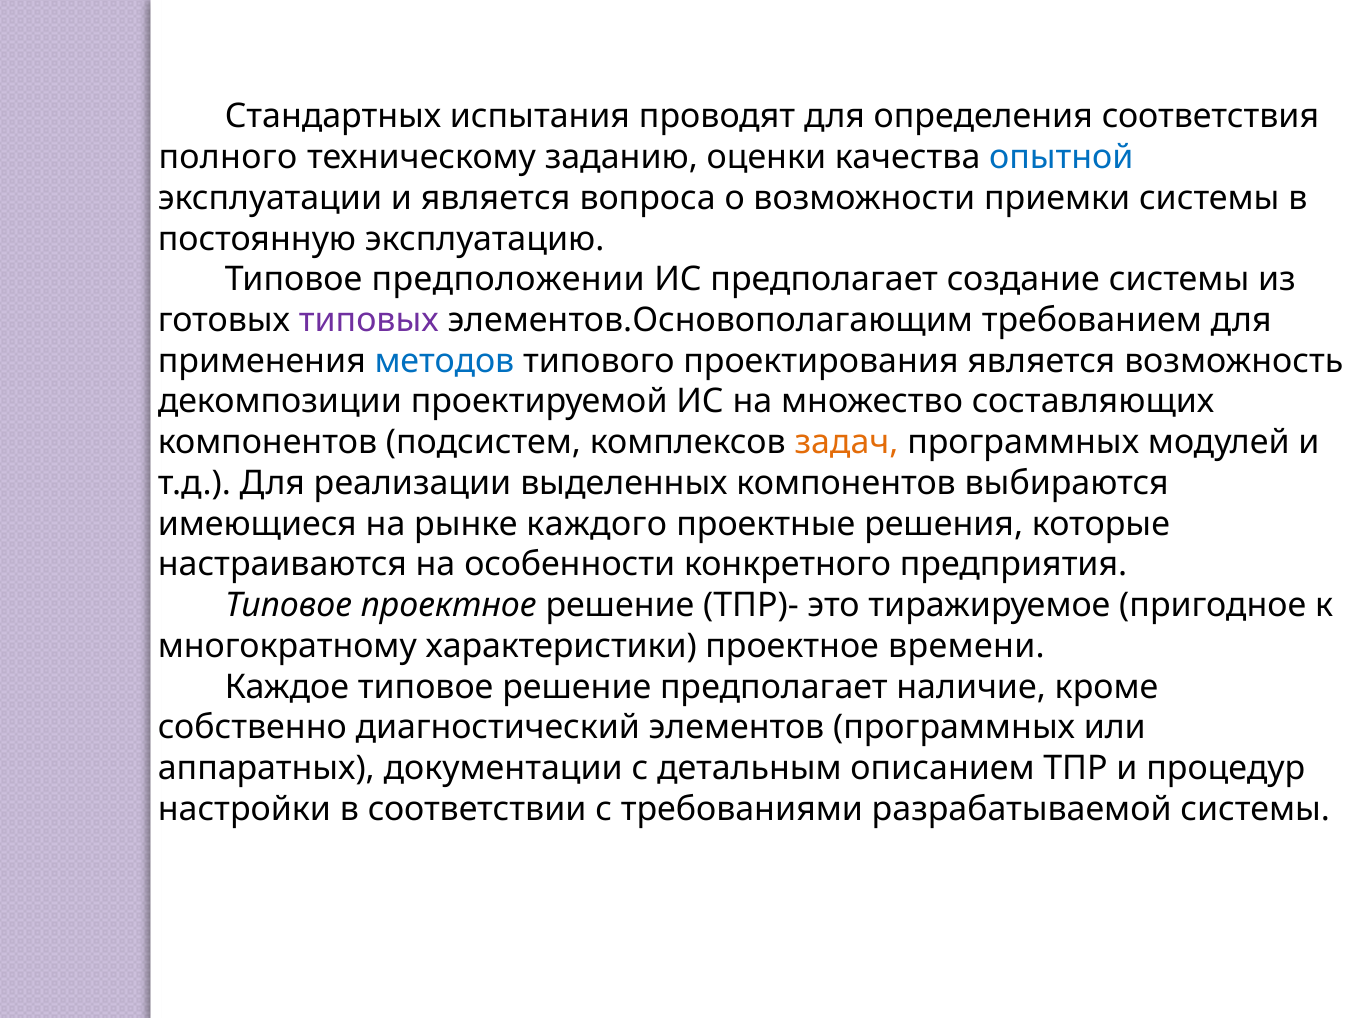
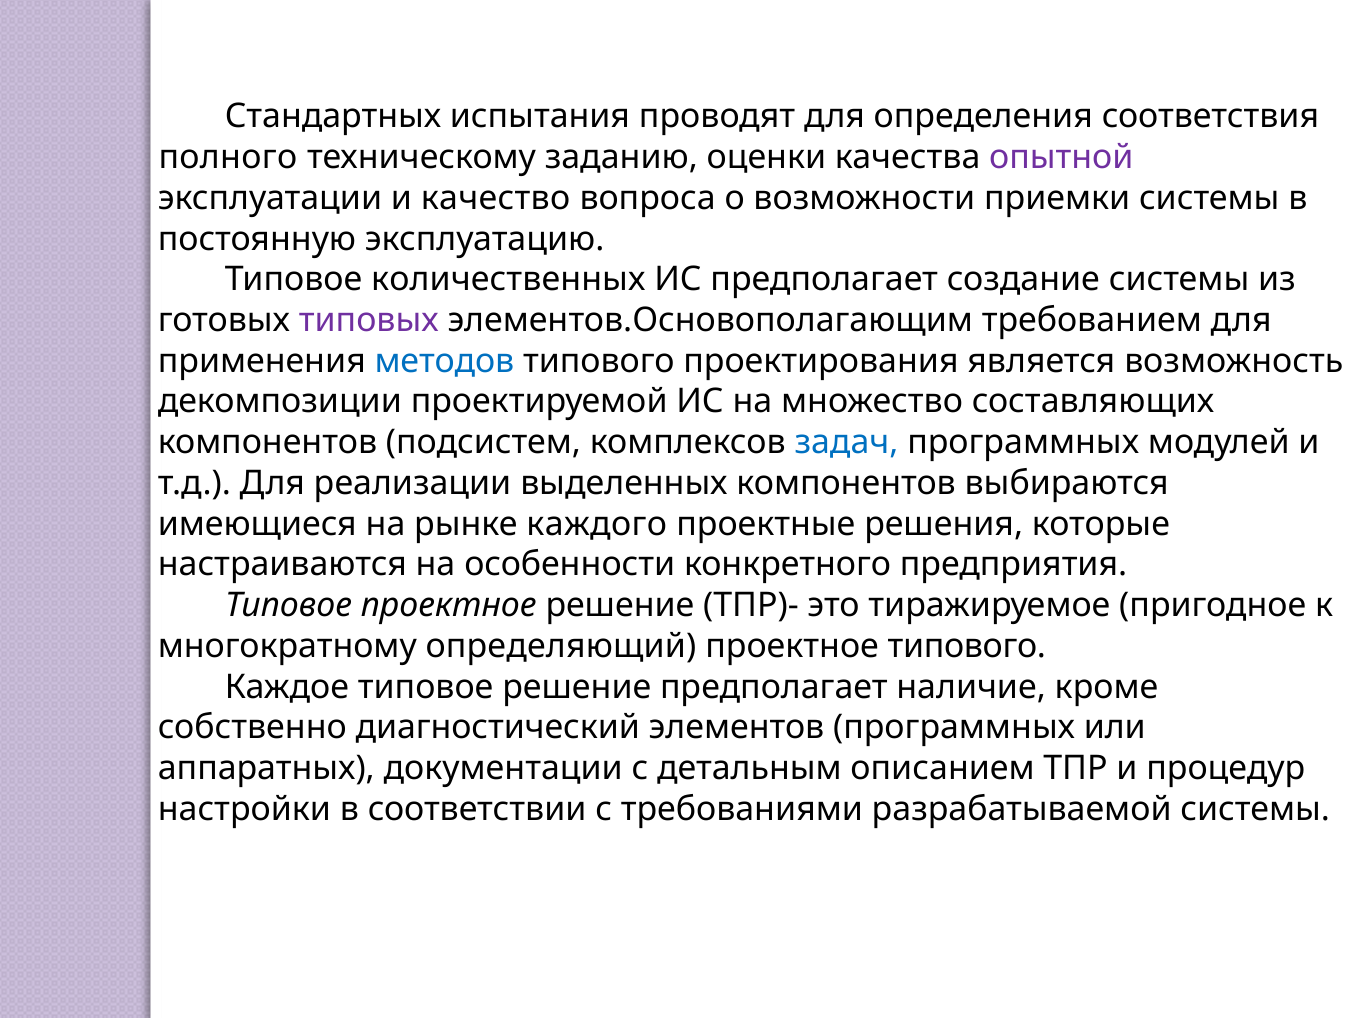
опытной colour: blue -> purple
и является: является -> качество
предположении: предположении -> количественных
задач colour: orange -> blue
характеристики: характеристики -> определяющий
проектное времени: времени -> типового
